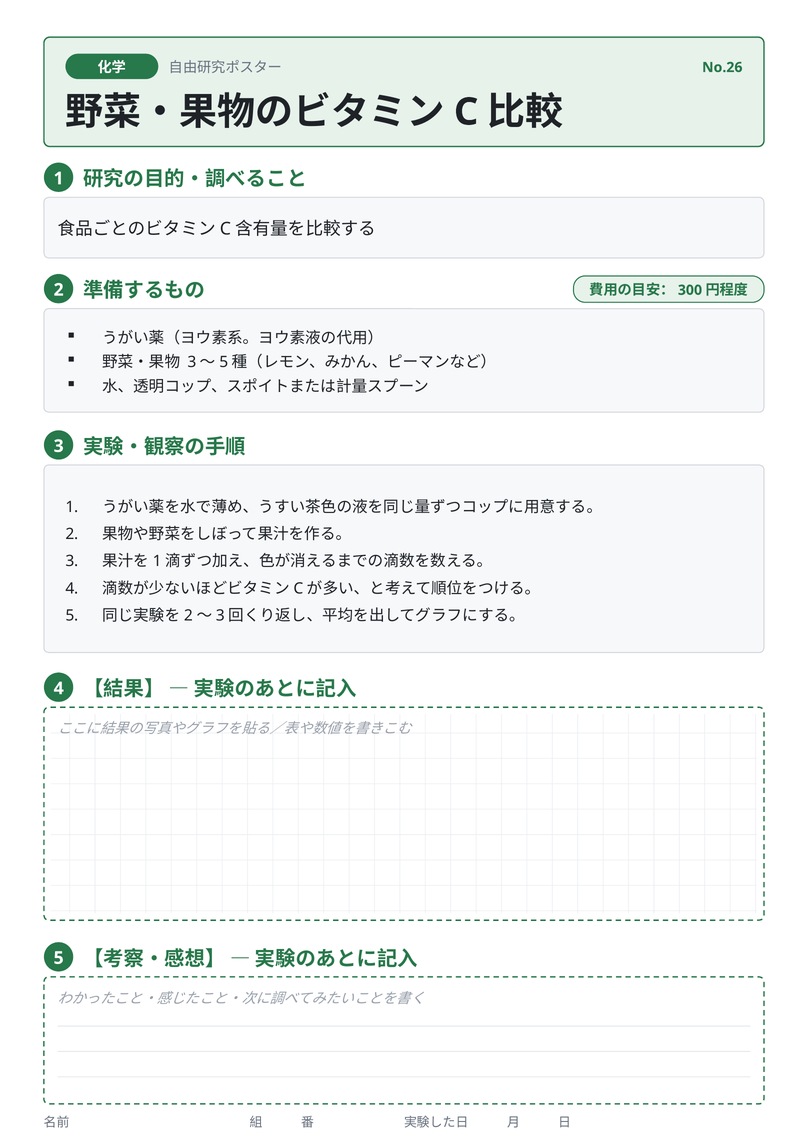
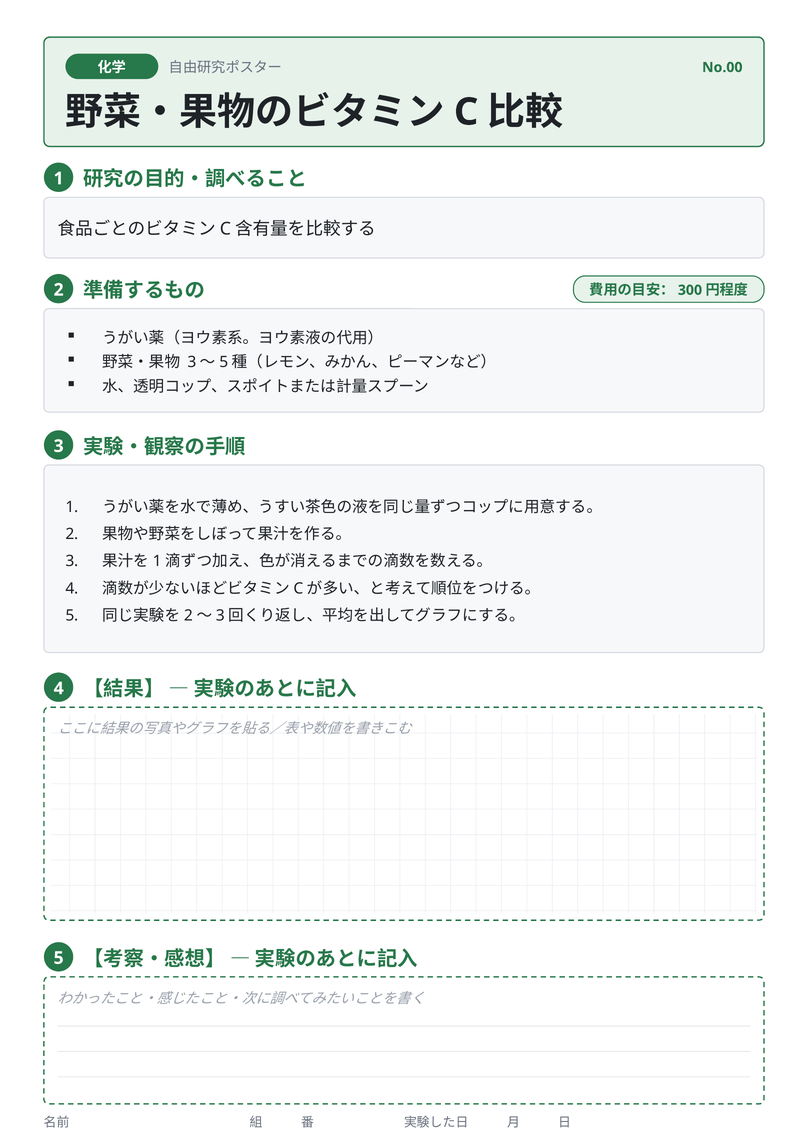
No.26: No.26 -> No.00
